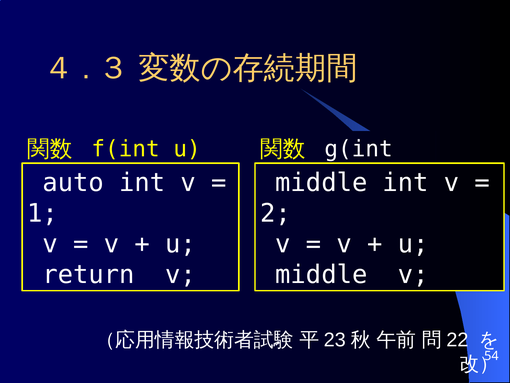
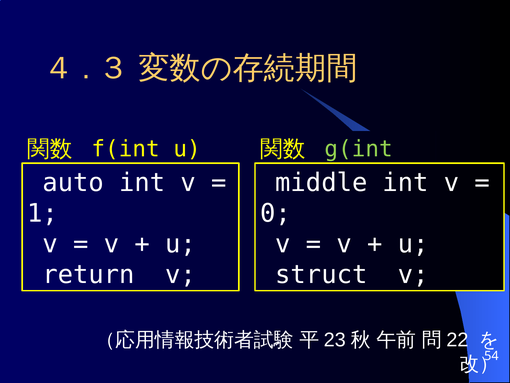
g(int colour: white -> light green
2: 2 -> 0
middle at (321, 274): middle -> struct
